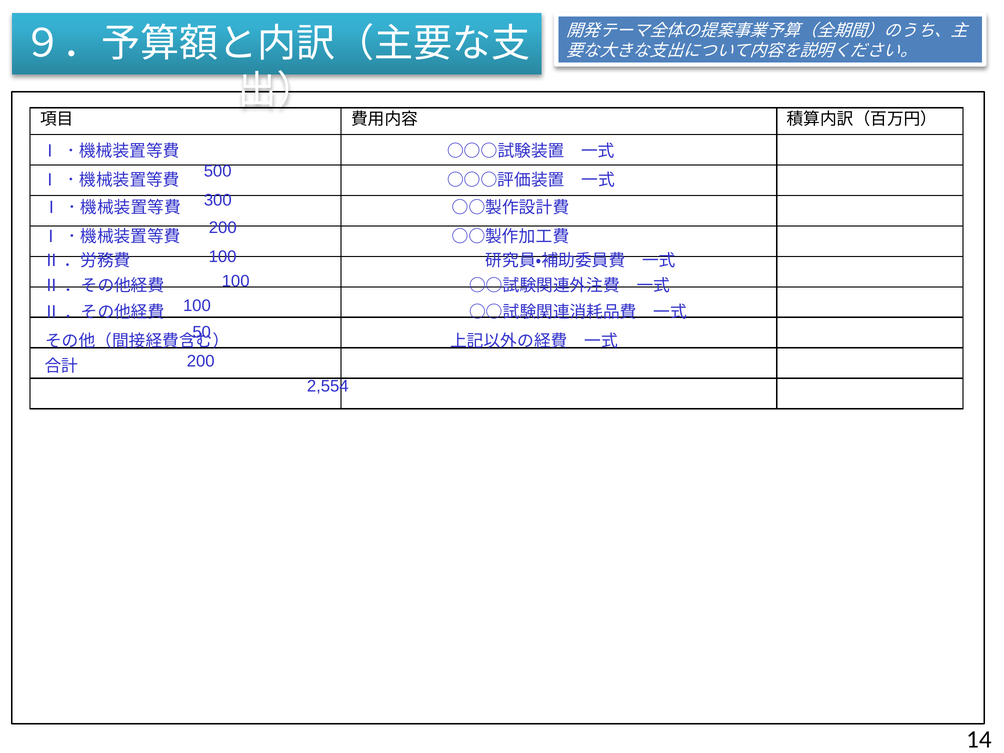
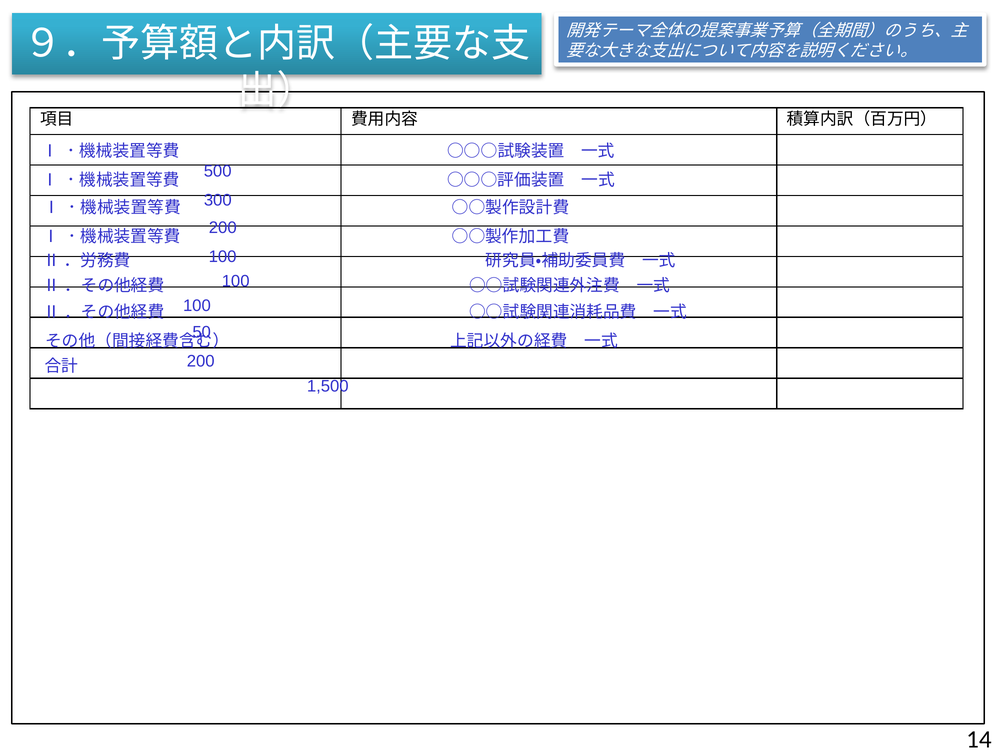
2,554: 2,554 -> 1,500
